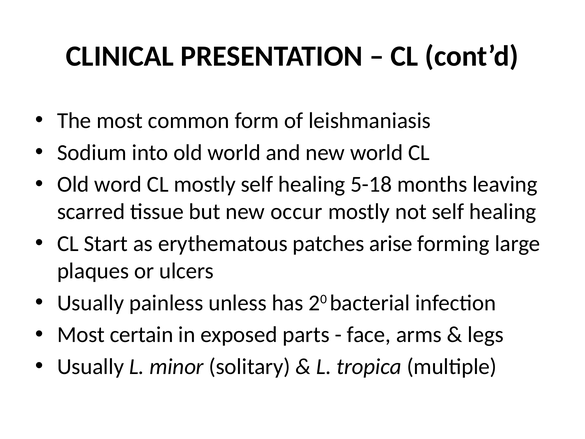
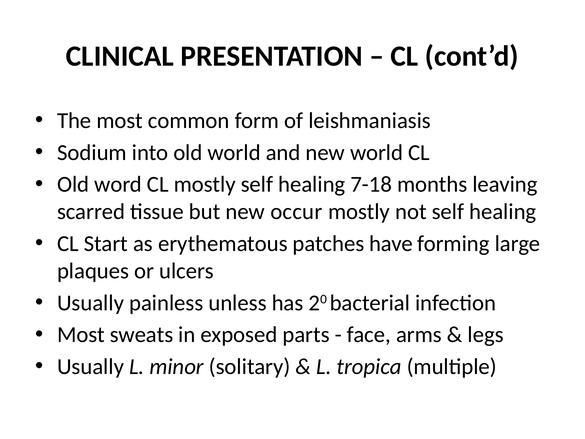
5-18: 5-18 -> 7-18
arise: arise -> have
certain: certain -> sweats
